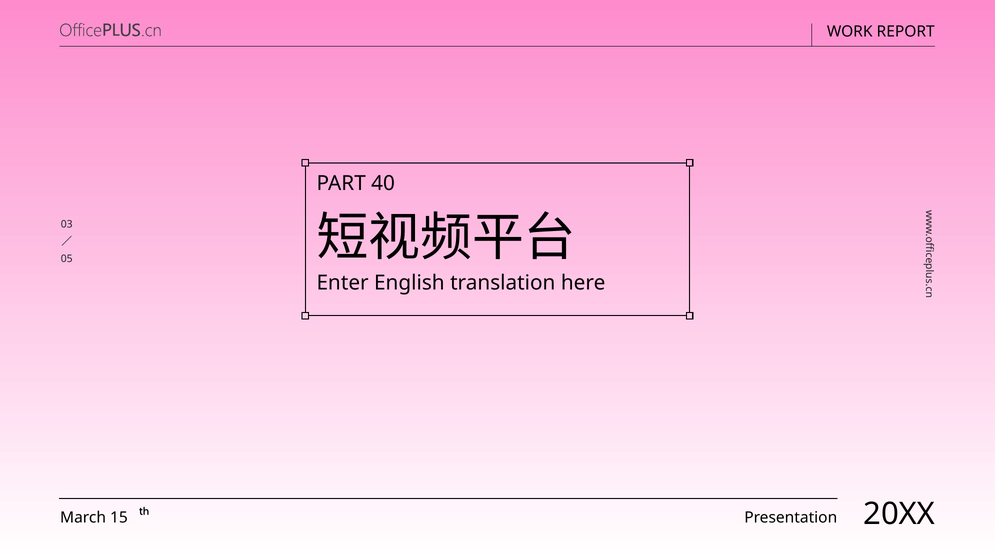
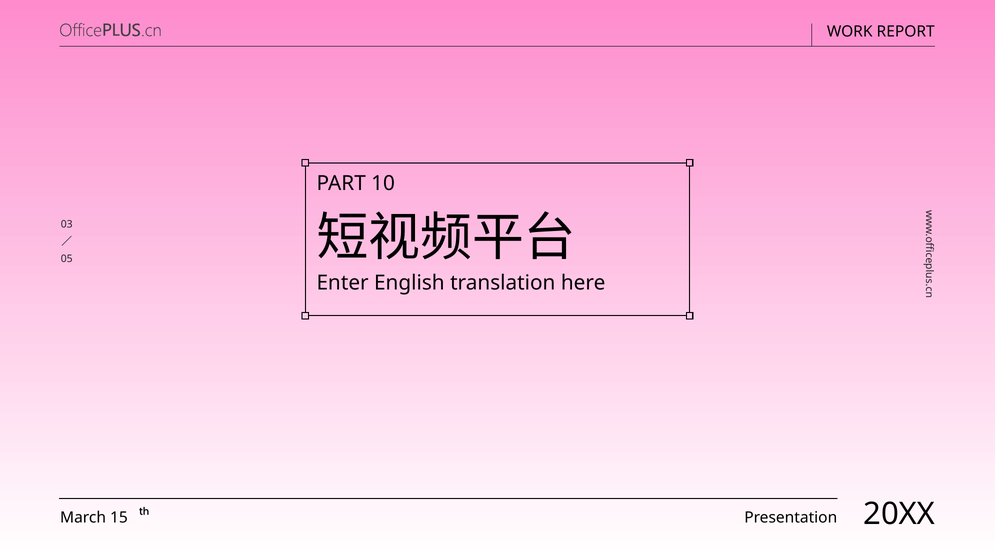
40: 40 -> 10
